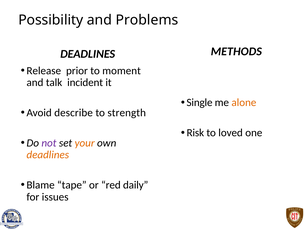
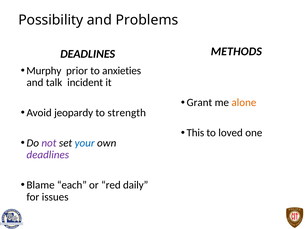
Release: Release -> Murphy
moment: moment -> anxieties
Single: Single -> Grant
describe: describe -> jeopardy
Risk: Risk -> This
your colour: orange -> blue
deadlines at (48, 155) colour: orange -> purple
tape: tape -> each
